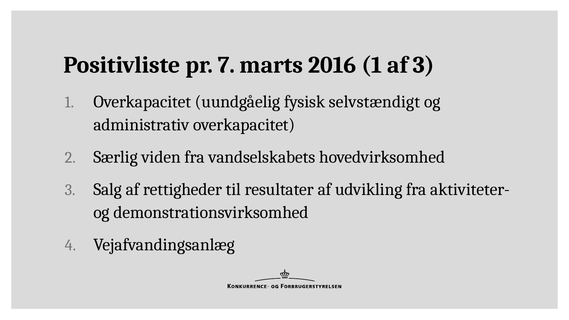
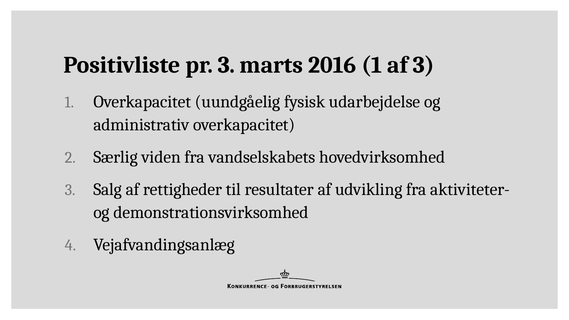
pr 7: 7 -> 3
selvstændigt: selvstændigt -> udarbejdelse
